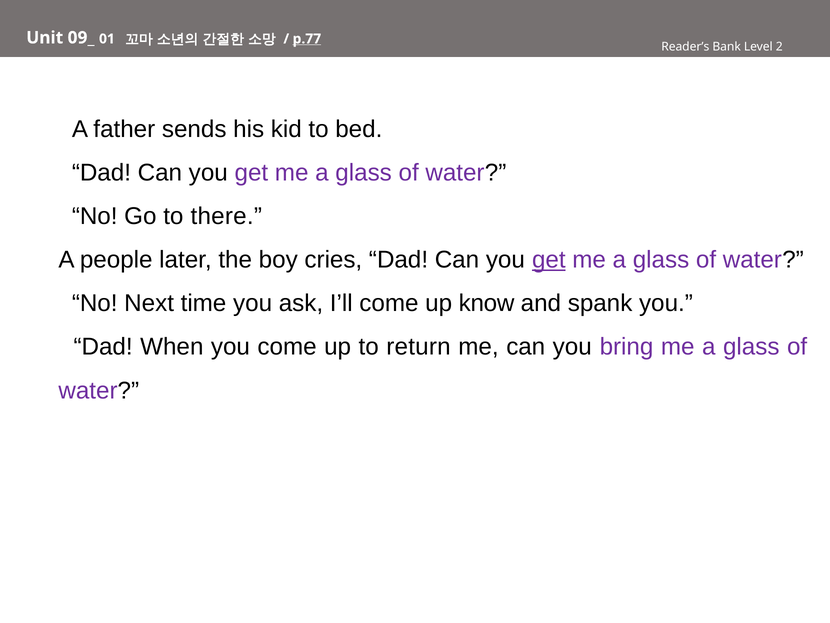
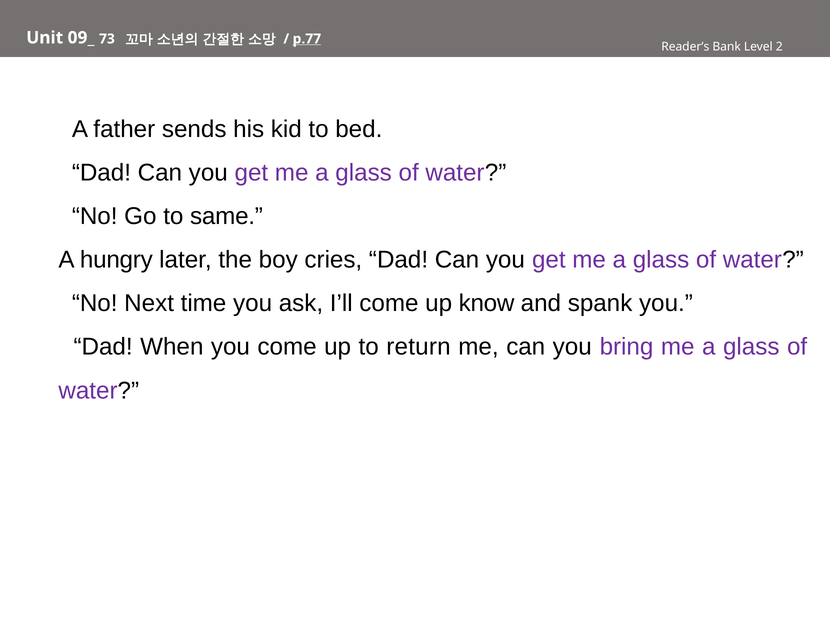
01: 01 -> 73
there: there -> same
people: people -> hungry
get at (549, 260) underline: present -> none
